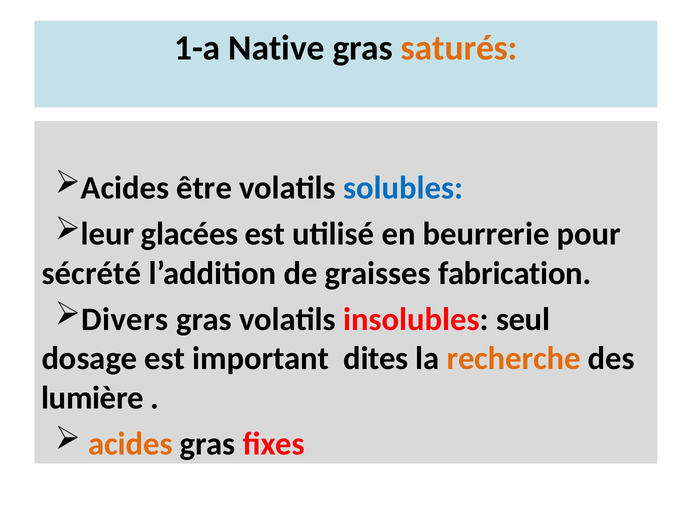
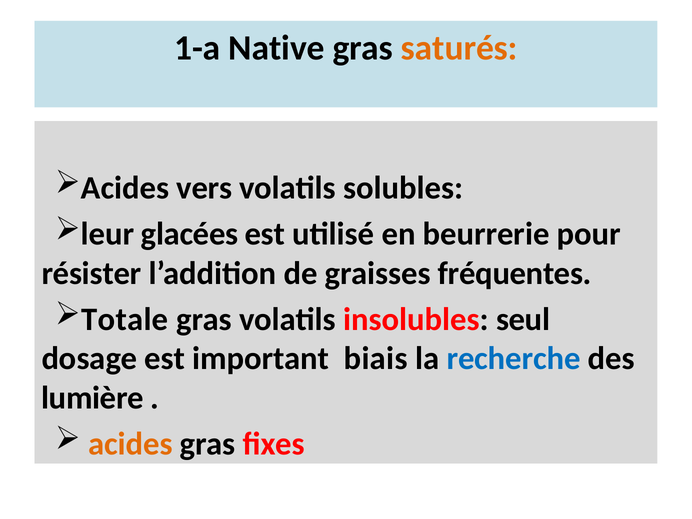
être: être -> vers
solubles colour: blue -> black
sécrété: sécrété -> résister
fabrication: fabrication -> fréquentes
Divers: Divers -> Totale
dites: dites -> biais
recherche colour: orange -> blue
